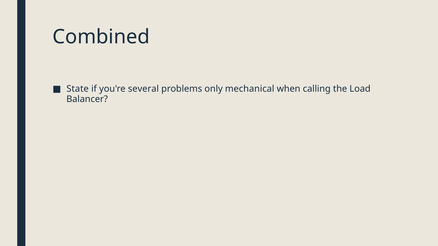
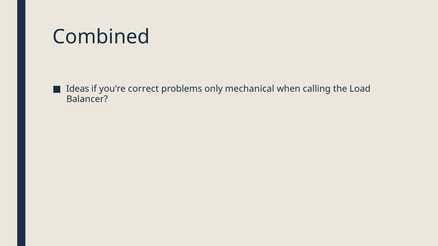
State: State -> Ideas
several: several -> correct
